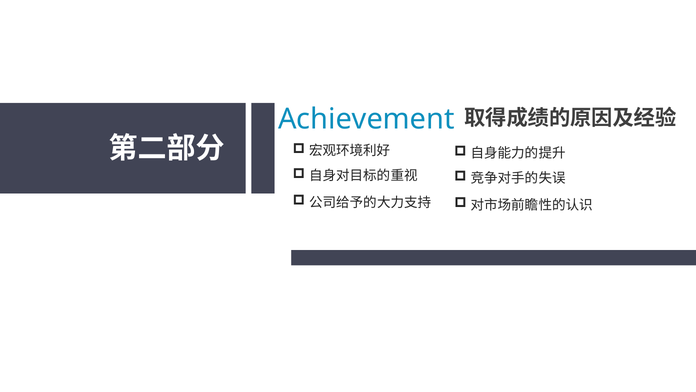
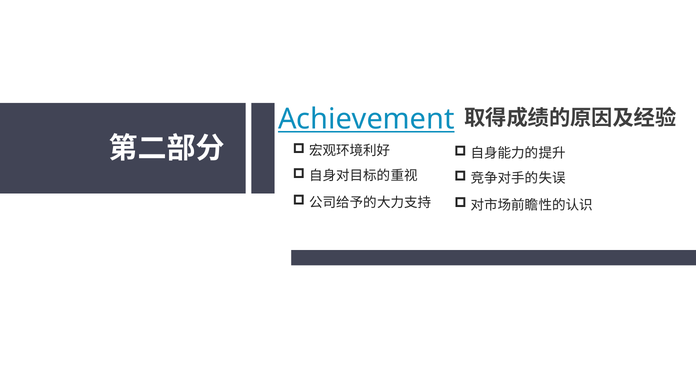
Achievement underline: none -> present
